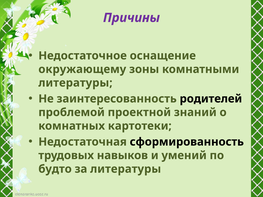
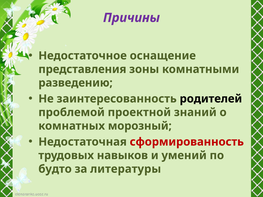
окружающему: окружающему -> представления
литературы at (75, 83): литературы -> разведению
картотеки: картотеки -> морозный
сформированность colour: black -> red
